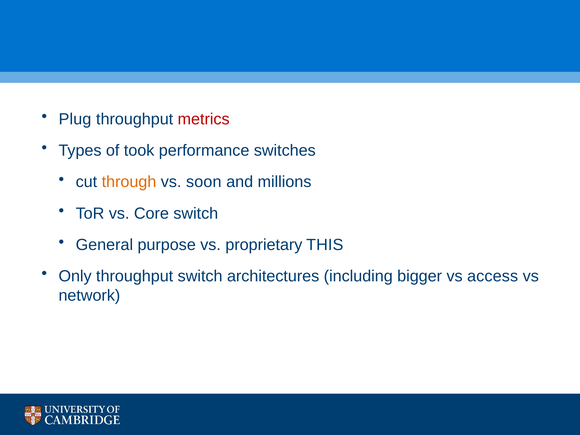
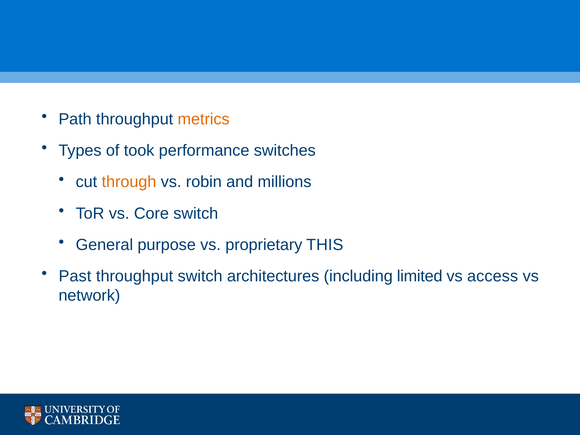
Plug: Plug -> Path
metrics colour: red -> orange
soon: soon -> robin
Only: Only -> Past
bigger: bigger -> limited
